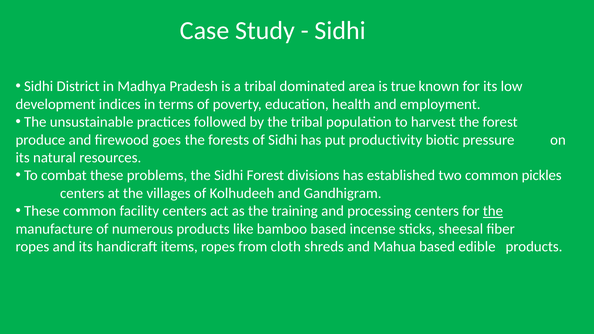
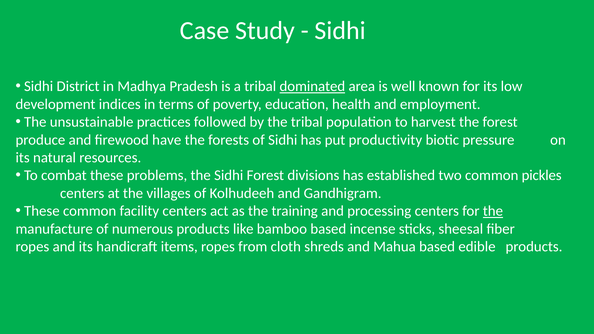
dominated underline: none -> present
true: true -> well
goes: goes -> have
